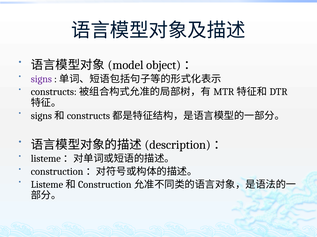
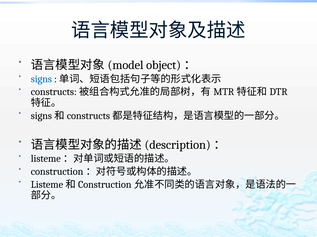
signs colour: purple -> blue
